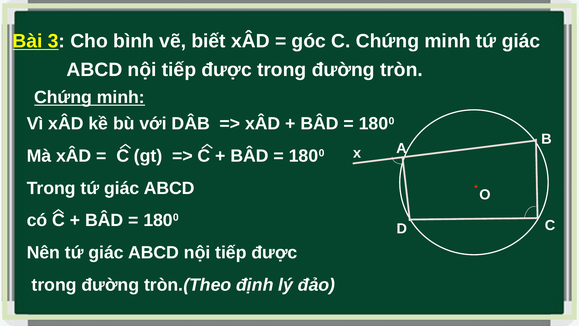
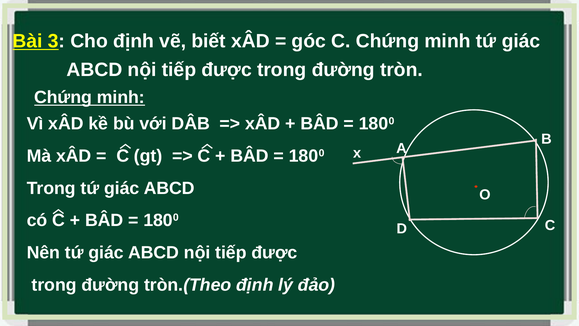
Cho bình: bình -> định
